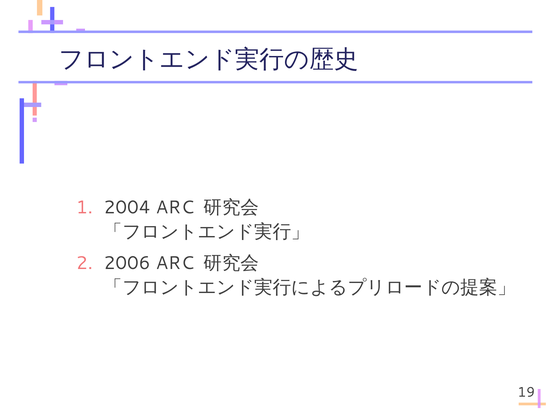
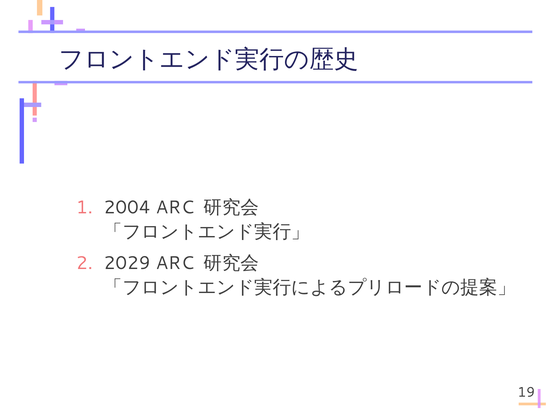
2006: 2006 -> 2029
